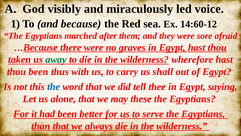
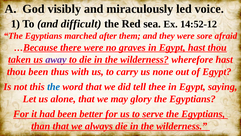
and because: because -> difficult
14:60-12: 14:60-12 -> 14:52-12
away colour: green -> purple
shall: shall -> none
these: these -> glory
